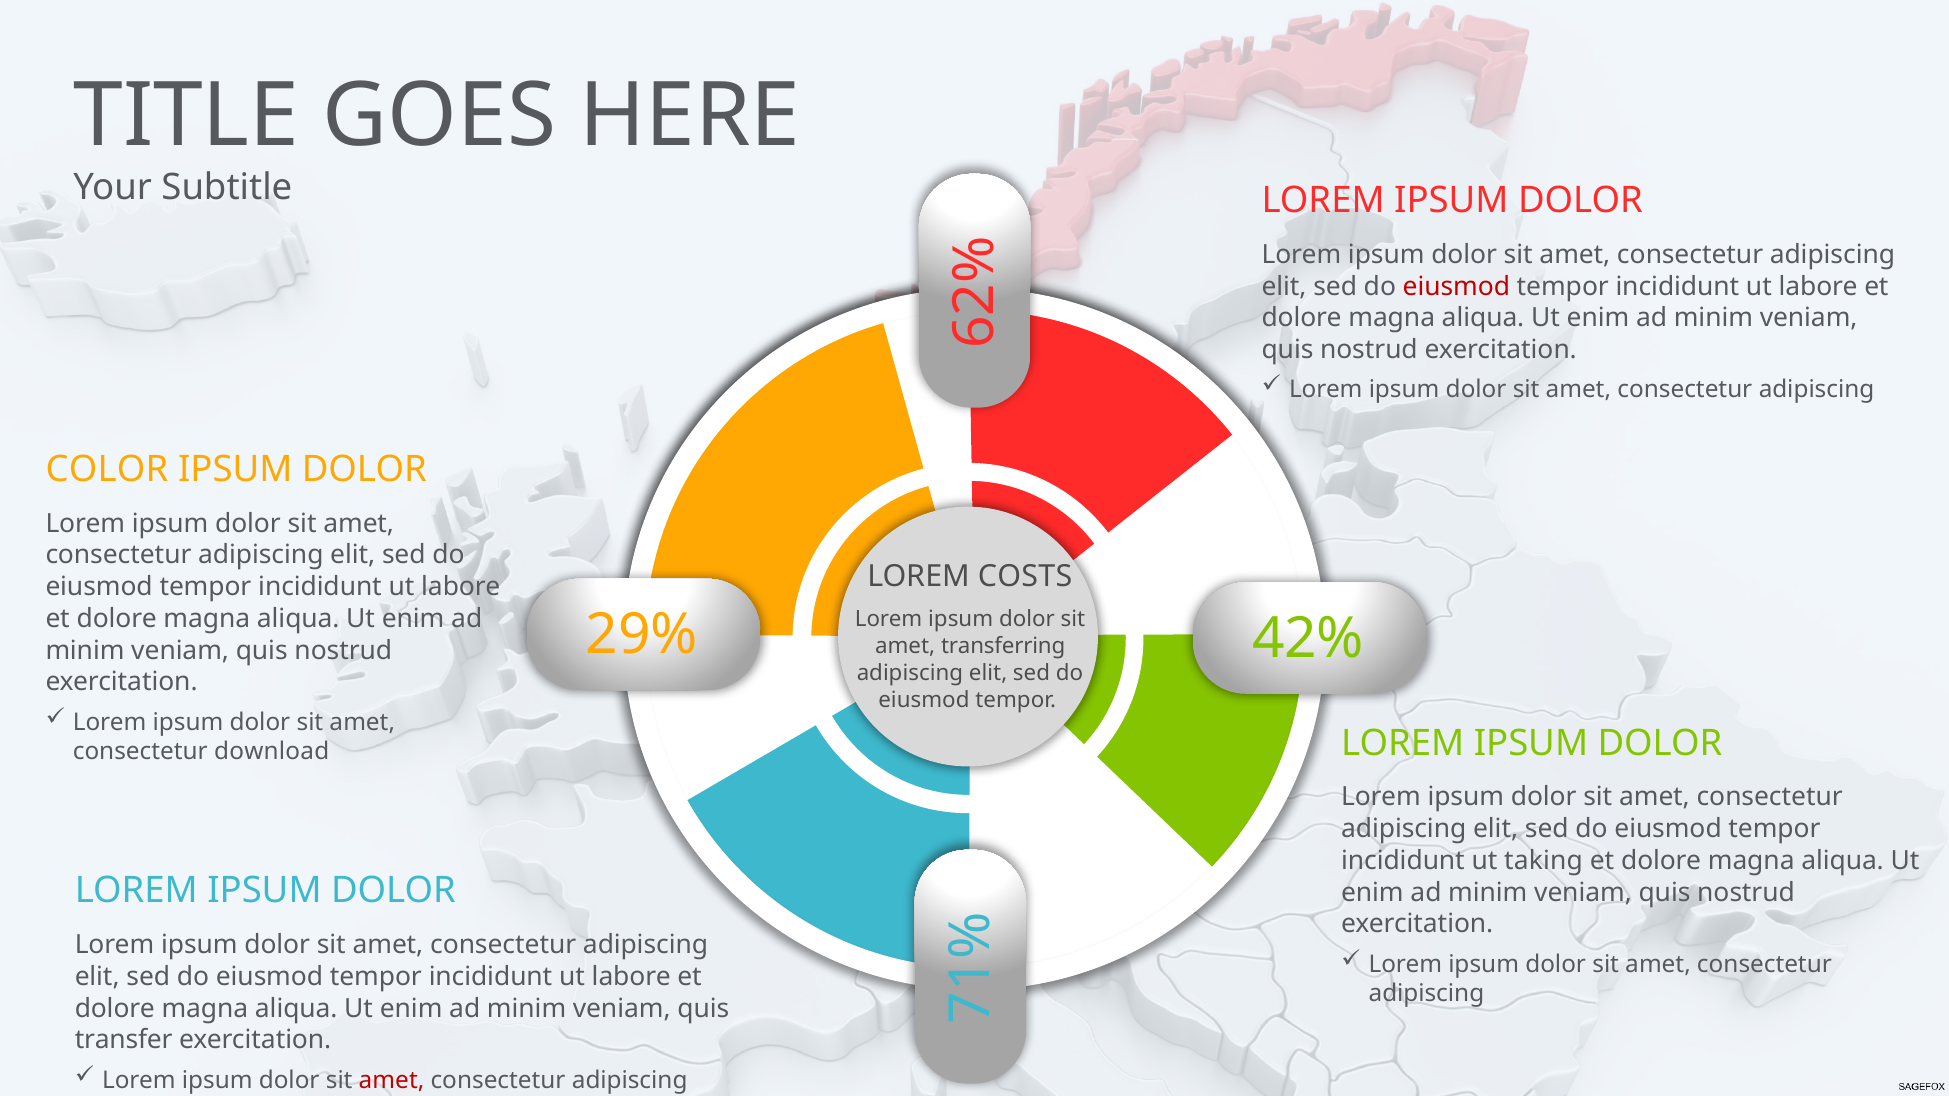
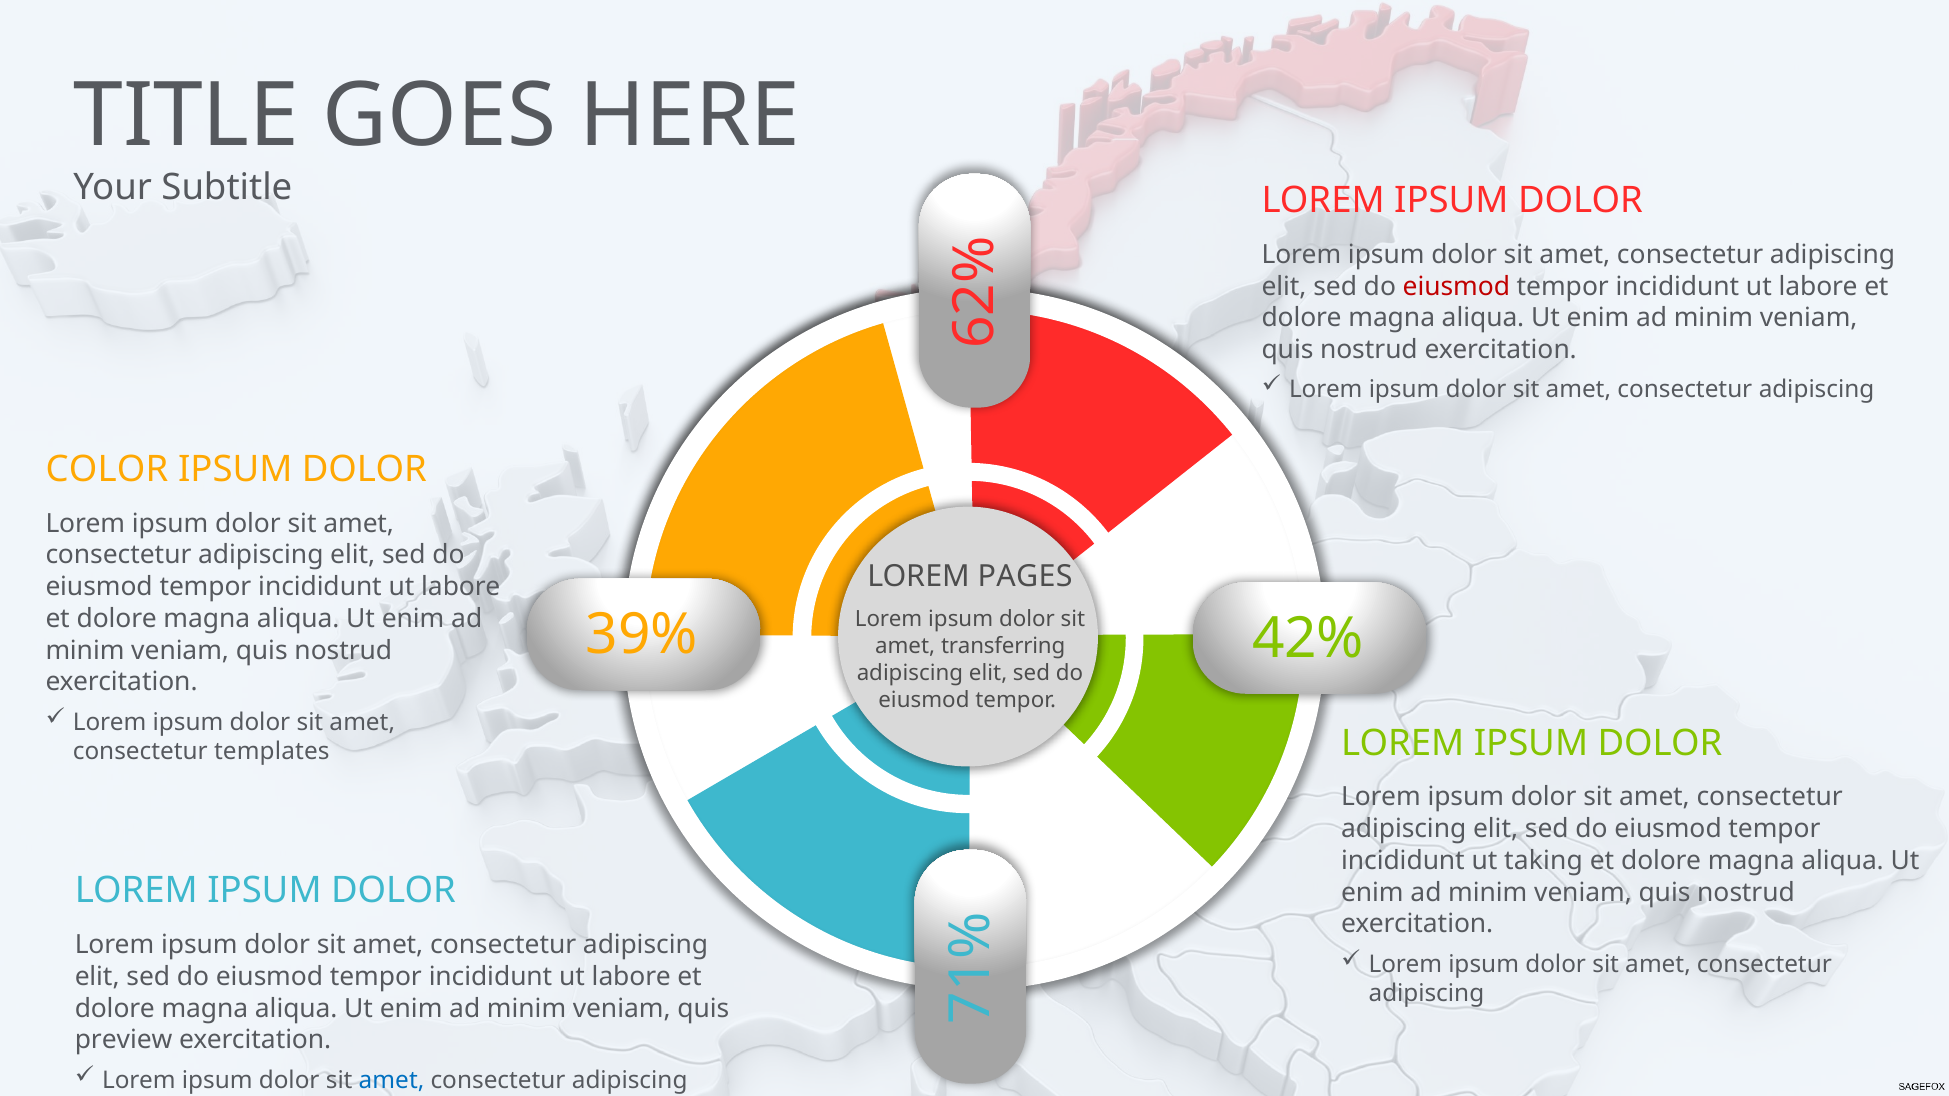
COSTS: COSTS -> PAGES
29%: 29% -> 39%
download: download -> templates
transfer: transfer -> preview
amet at (392, 1080) colour: red -> blue
